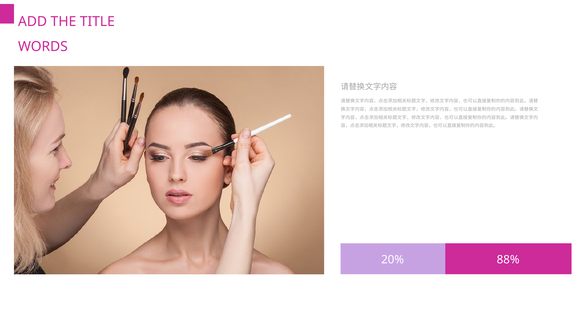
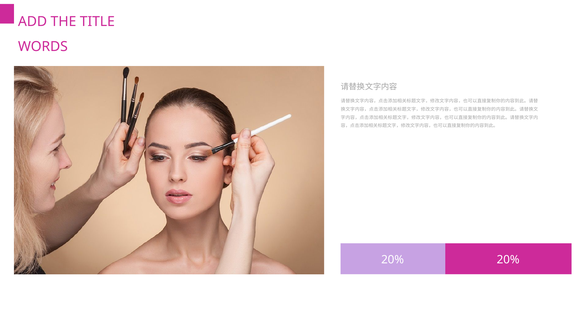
20% 88%: 88% -> 20%
